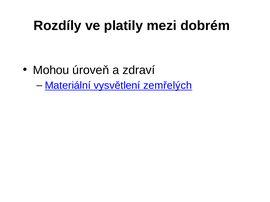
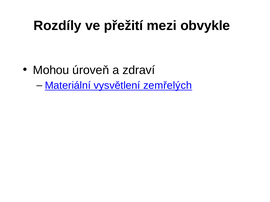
platily: platily -> přežití
dobrém: dobrém -> obvykle
